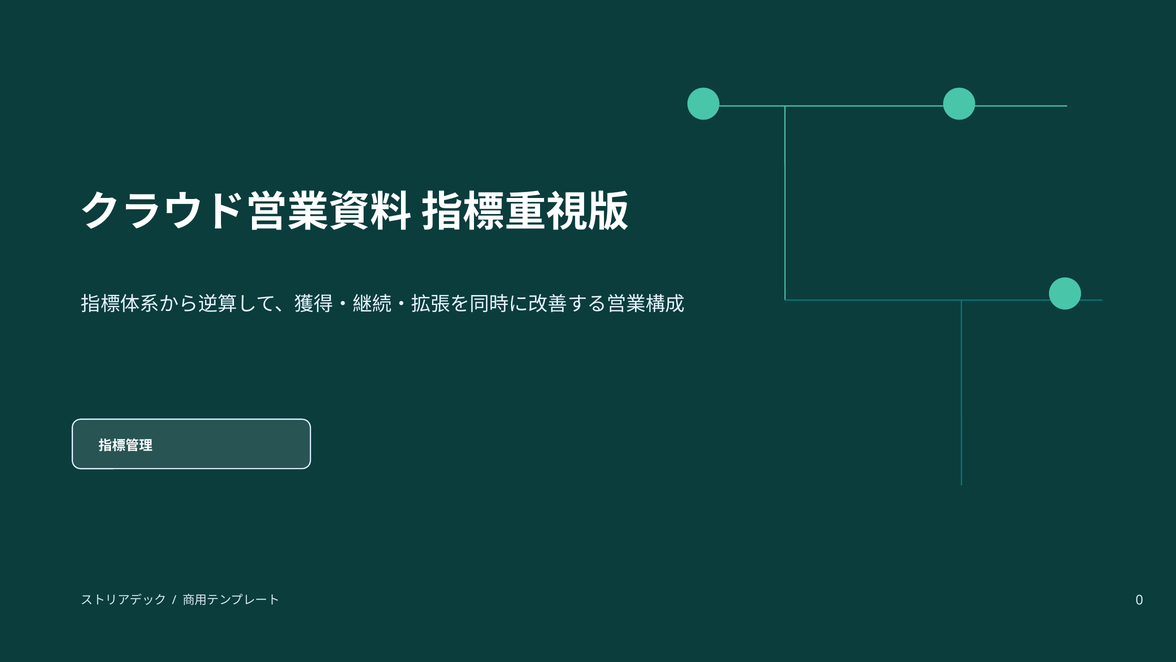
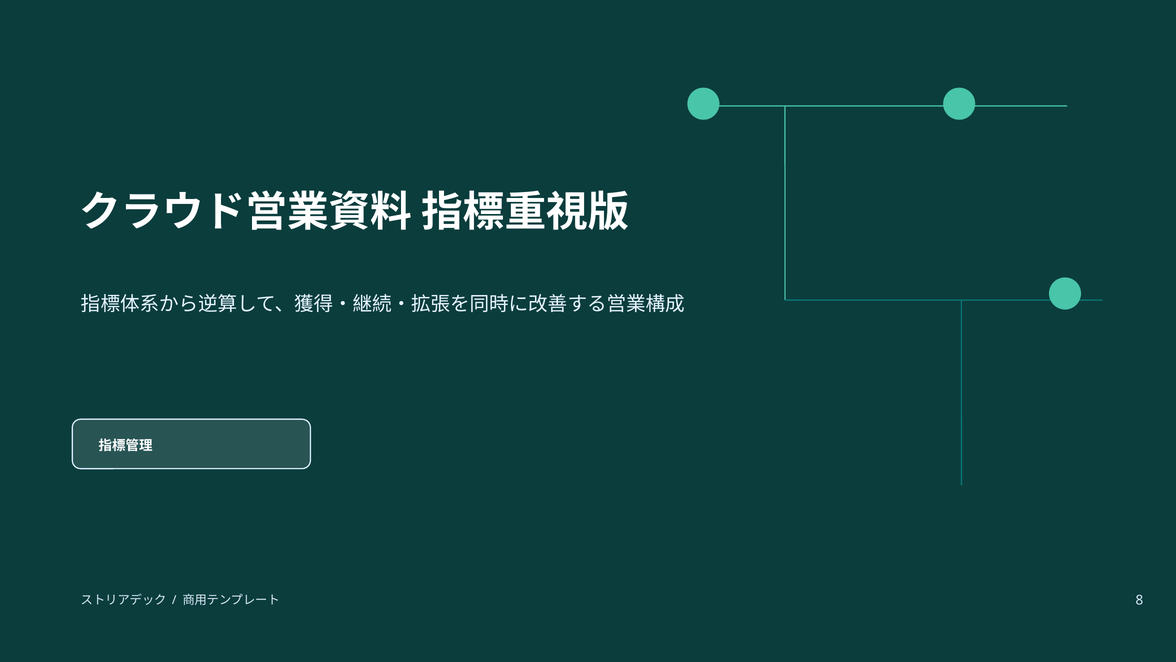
0: 0 -> 8
